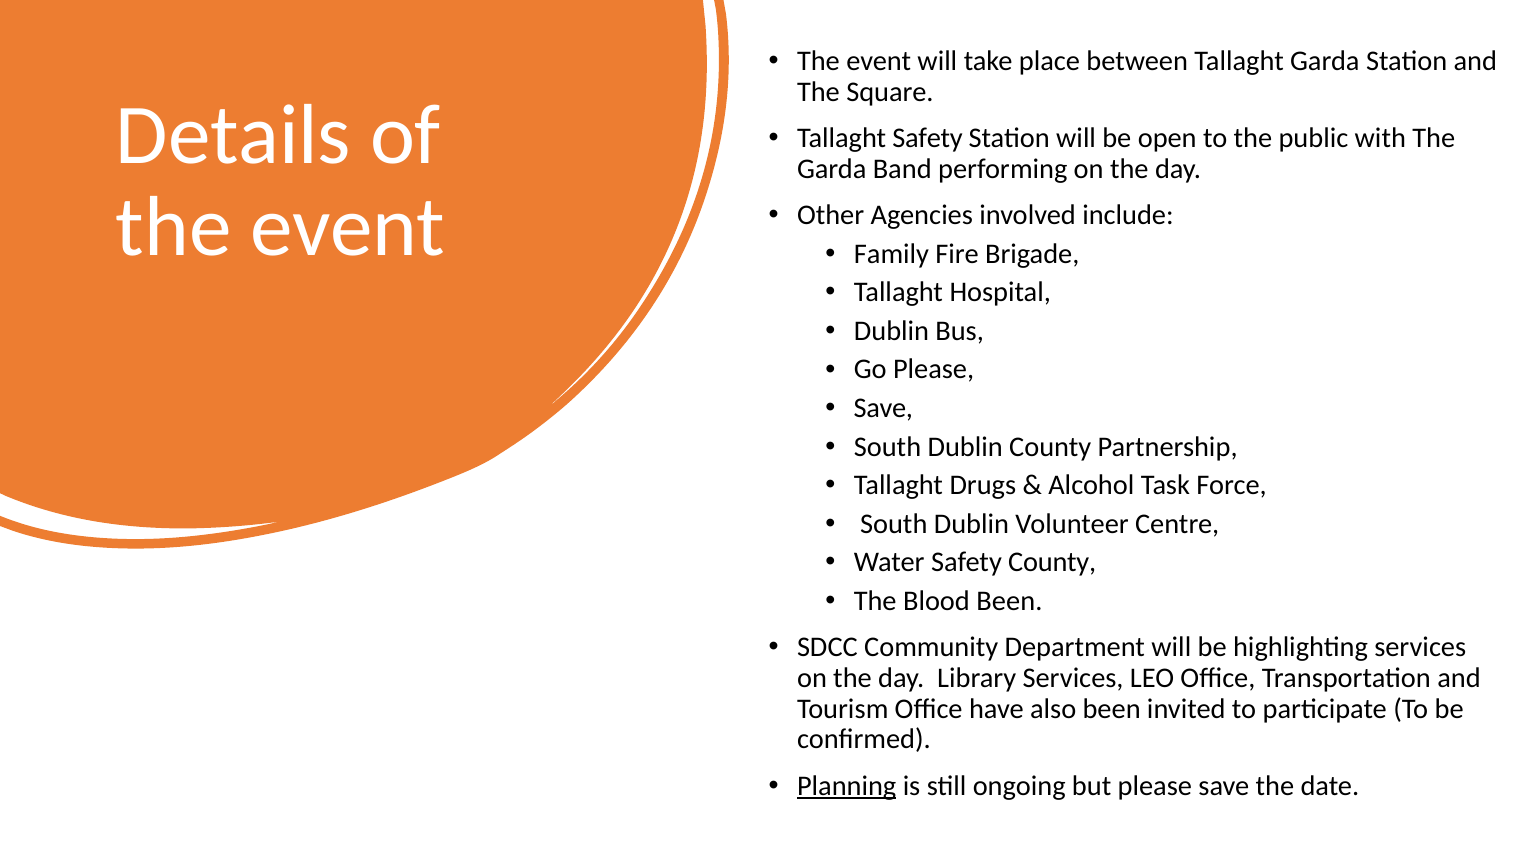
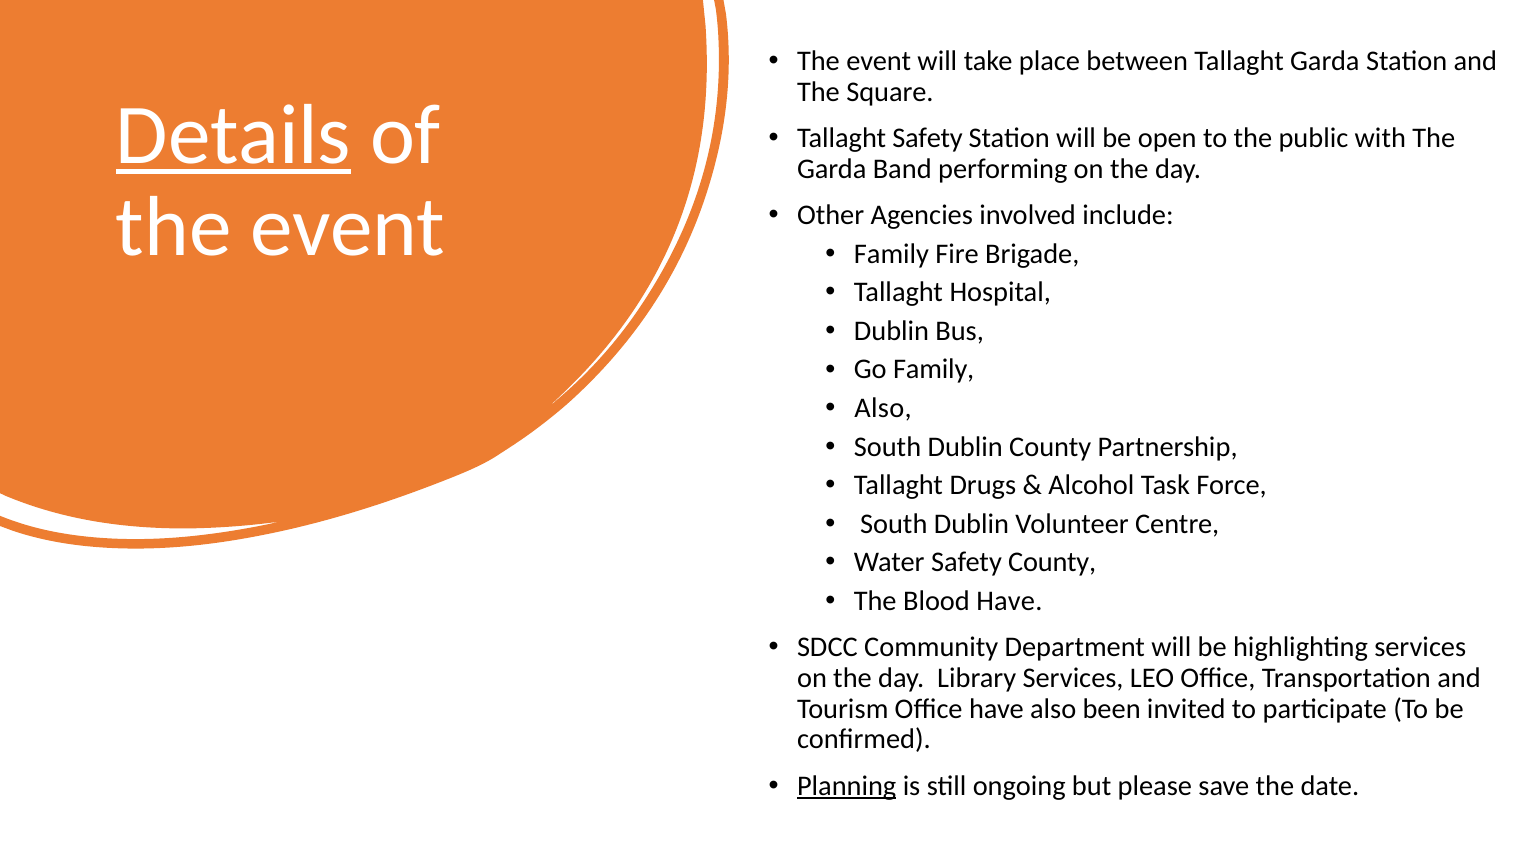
Details underline: none -> present
Go Please: Please -> Family
Save at (883, 408): Save -> Also
Blood Been: Been -> Have
